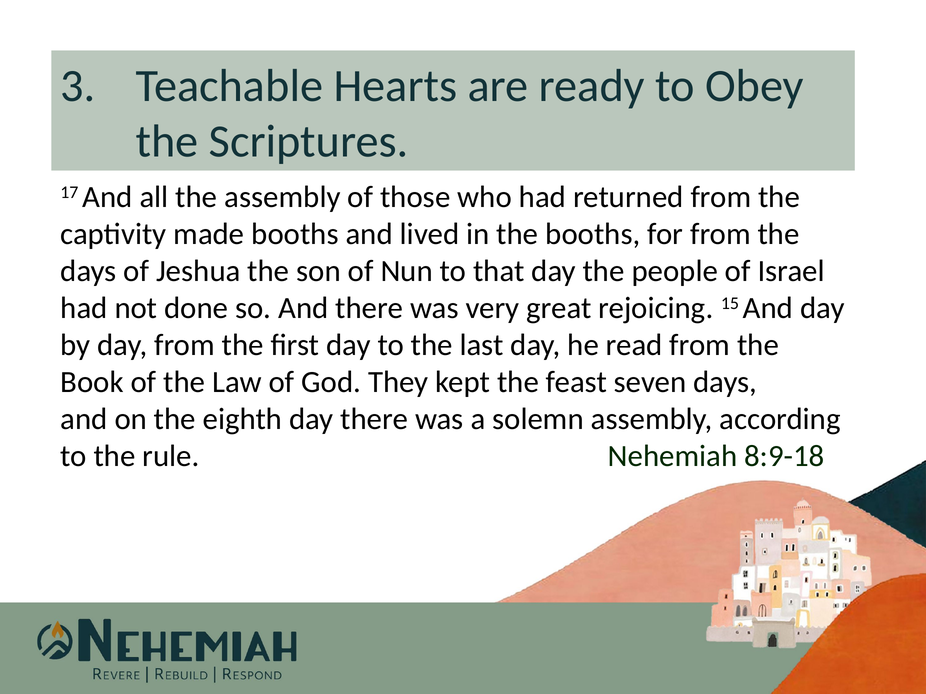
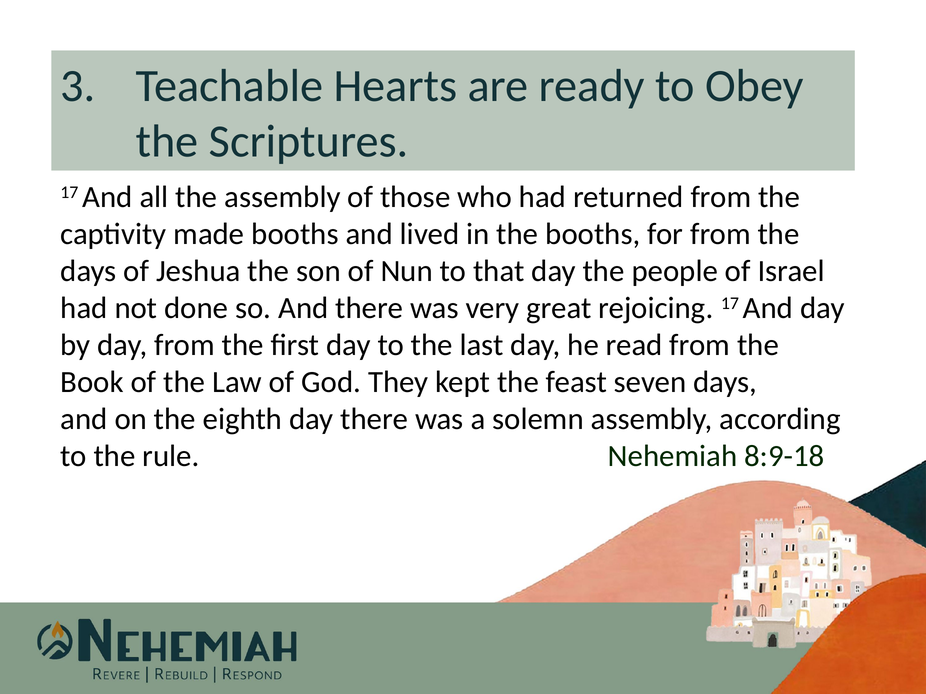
rejoicing 15: 15 -> 17
